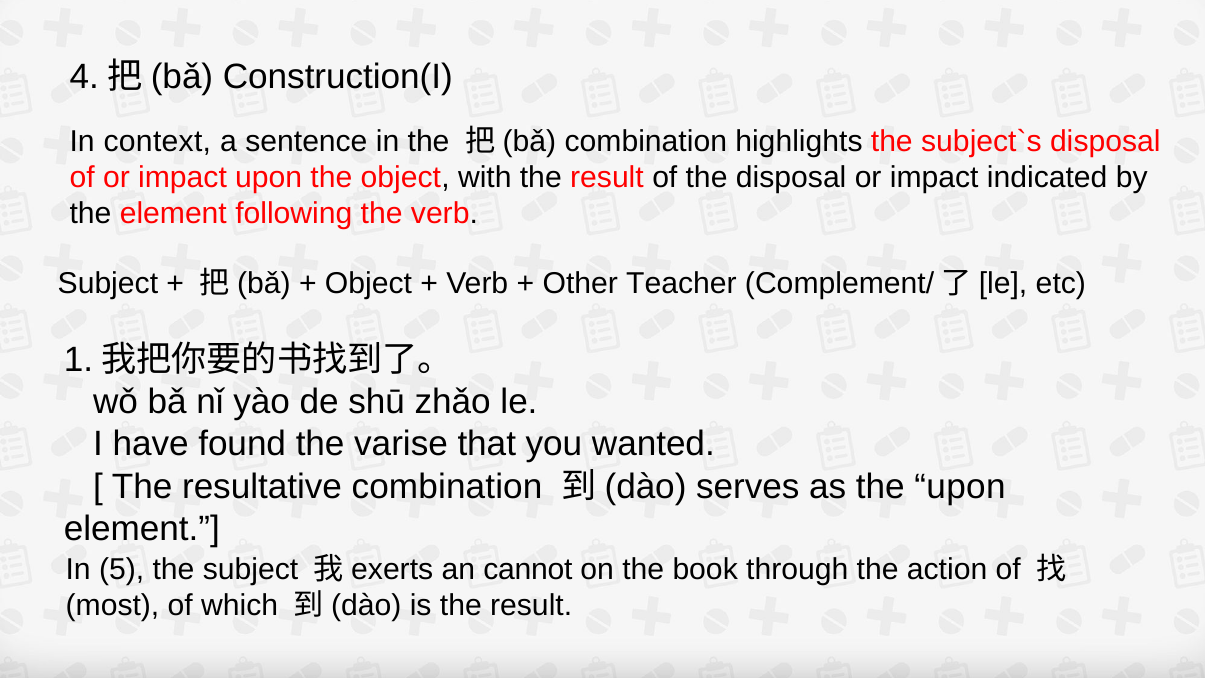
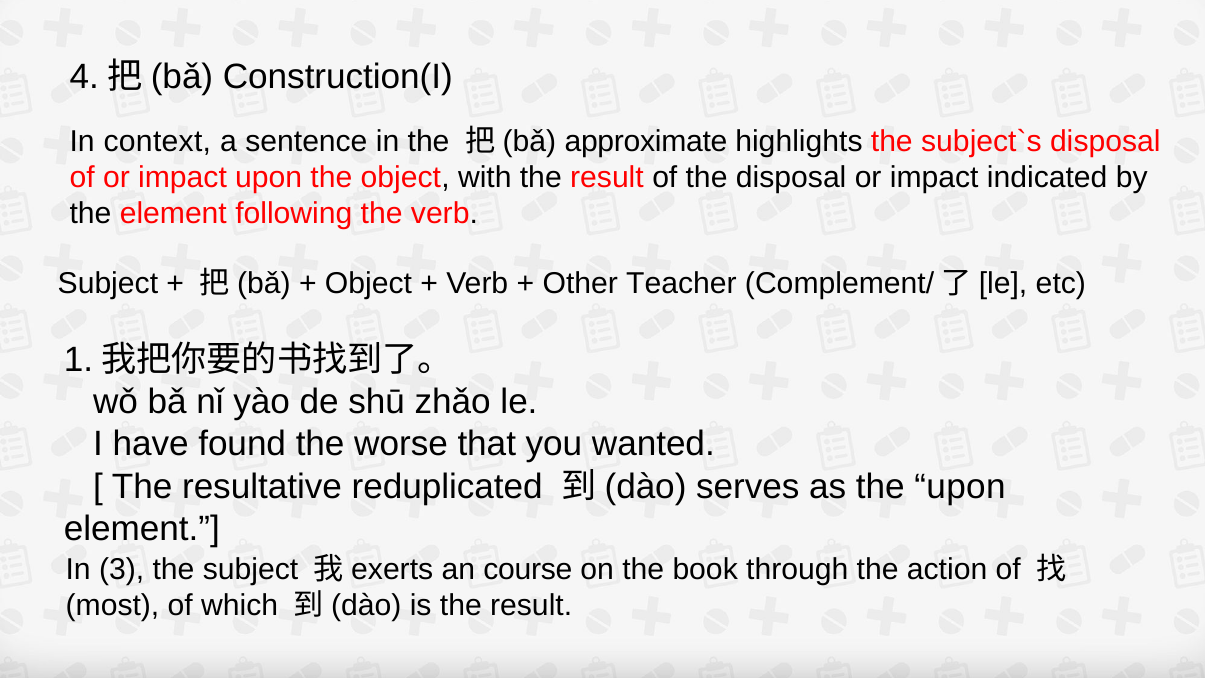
combination at (646, 141): combination -> approximate
varise: varise -> worse
resultative combination: combination -> reduplicated
5: 5 -> 3
cannot: cannot -> course
